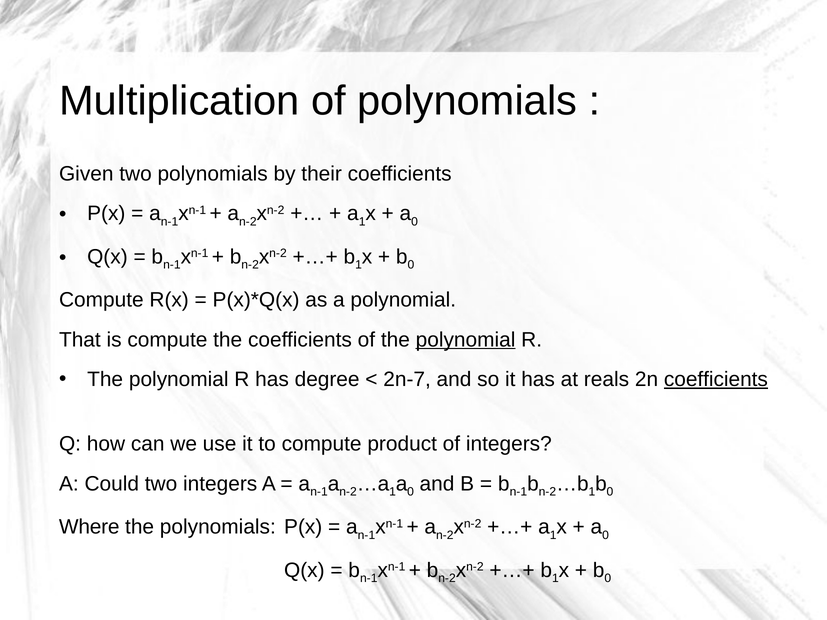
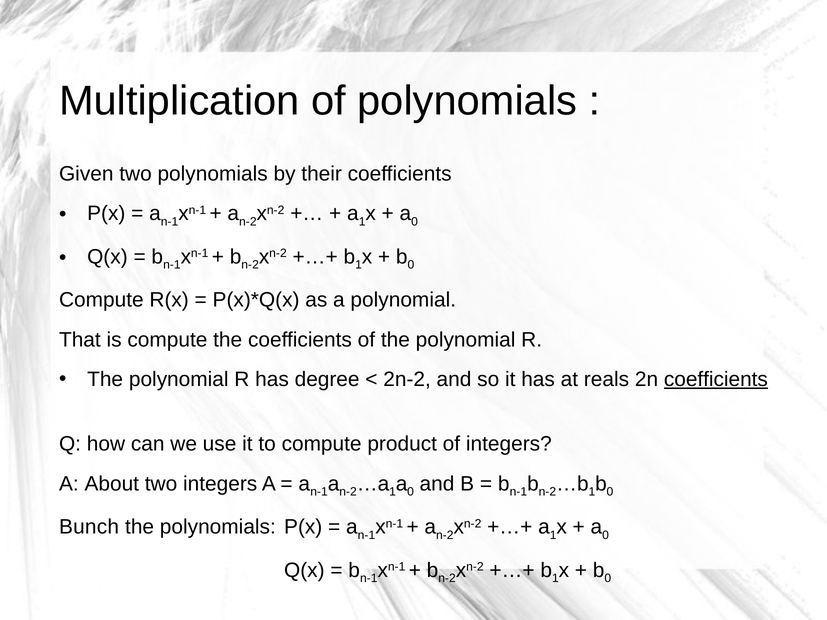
polynomial at (466, 340) underline: present -> none
2n-7: 2n-7 -> 2n-2
Could: Could -> About
Where: Where -> Bunch
